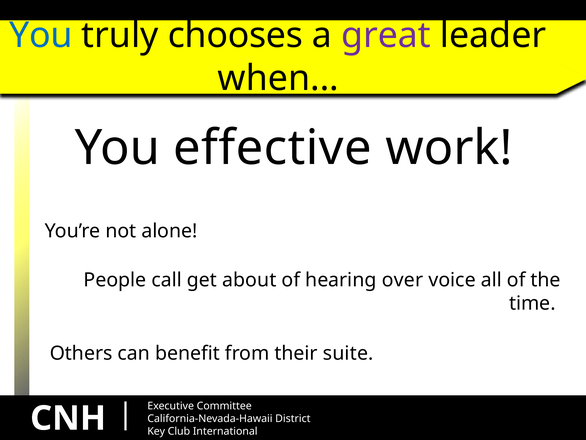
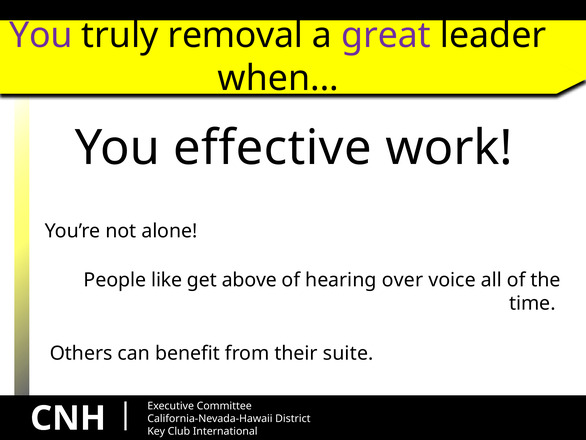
You at (41, 35) colour: blue -> purple
chooses: chooses -> removal
call: call -> like
about: about -> above
